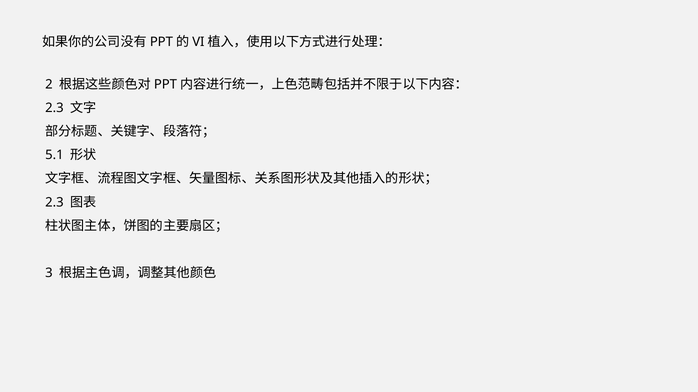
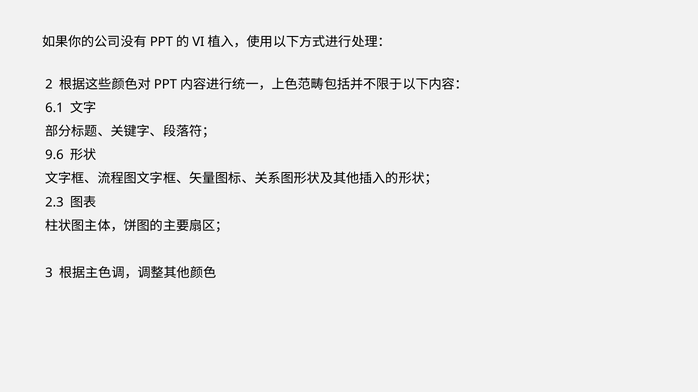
2.3 at (54, 108): 2.3 -> 6.1
5.1: 5.1 -> 9.6
